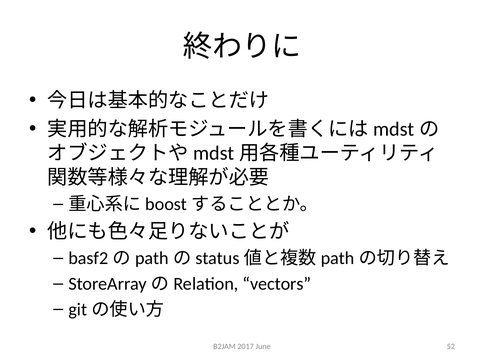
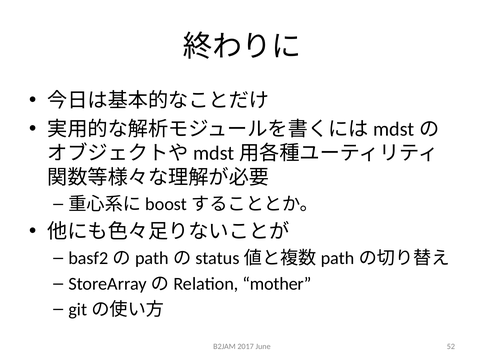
vectors: vectors -> mother
